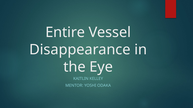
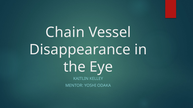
Entire: Entire -> Chain
